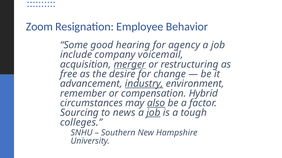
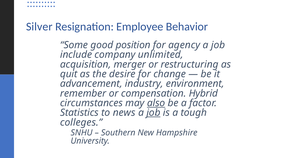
Zoom: Zoom -> Silver
hearing: hearing -> position
voicemail: voicemail -> unlimited
merger underline: present -> none
free: free -> quit
industry underline: present -> none
Sourcing: Sourcing -> Statistics
